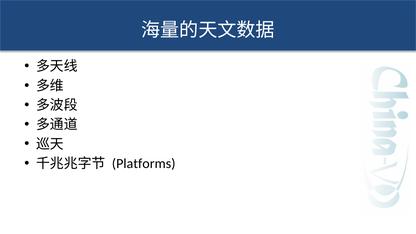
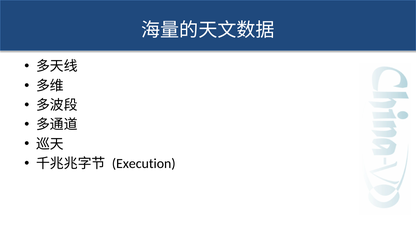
Platforms: Platforms -> Execution
